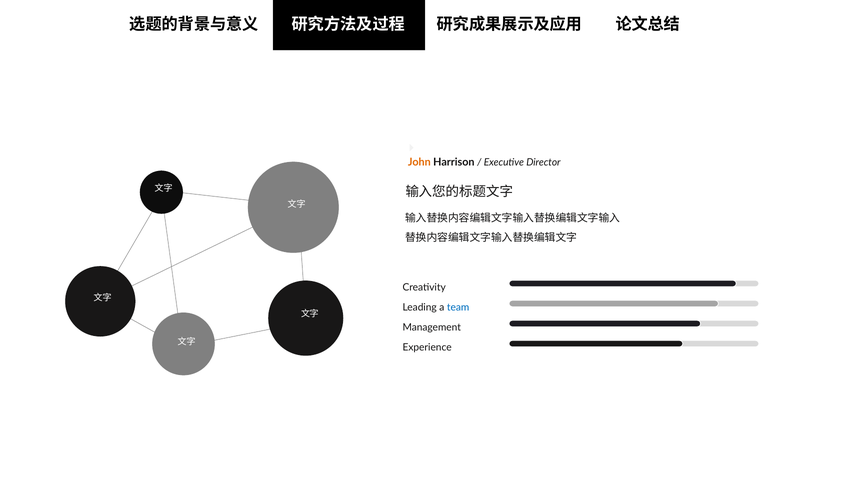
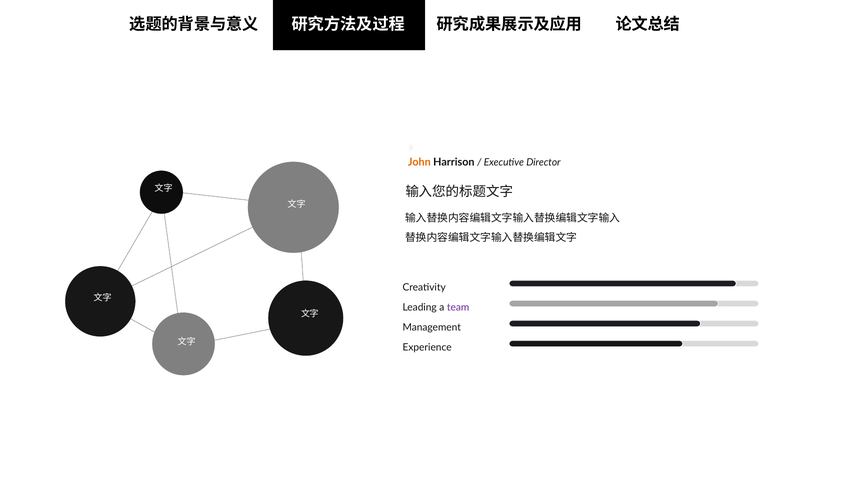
team colour: blue -> purple
